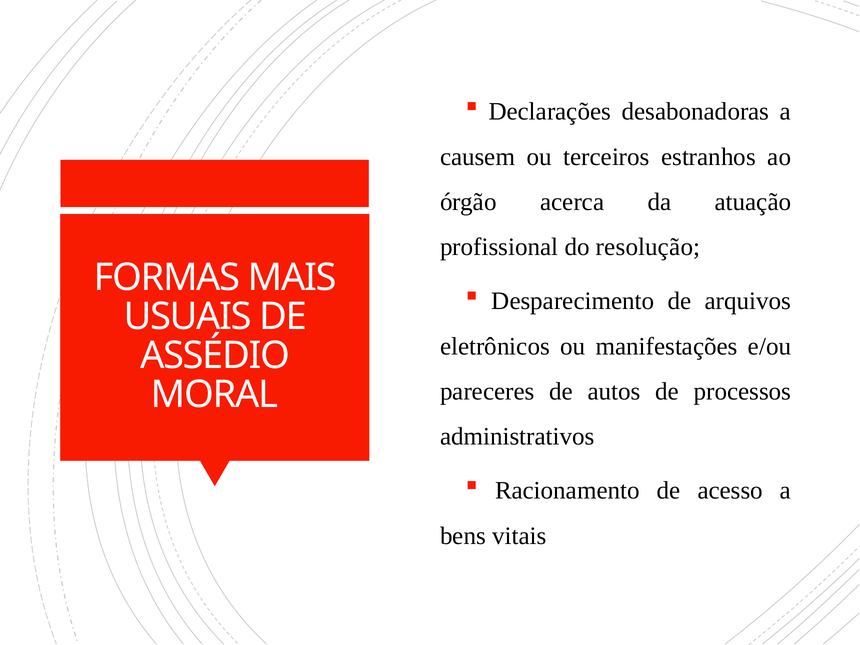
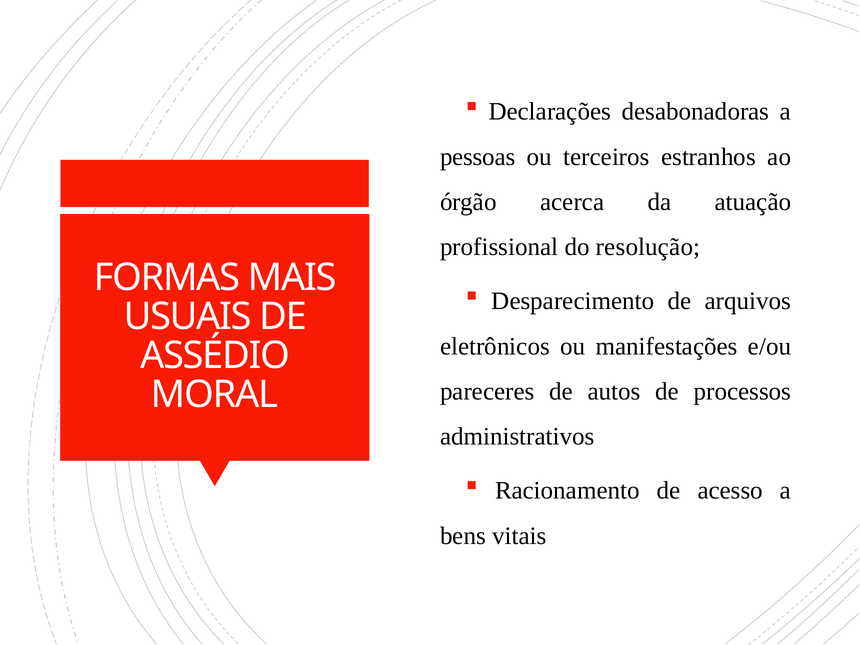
causem: causem -> pessoas
